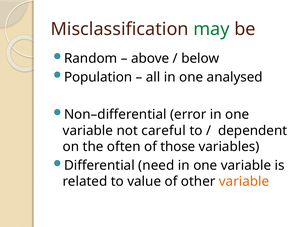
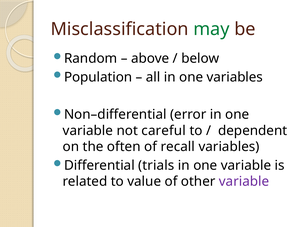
one analysed: analysed -> variables
those: those -> recall
need: need -> trials
variable at (244, 182) colour: orange -> purple
